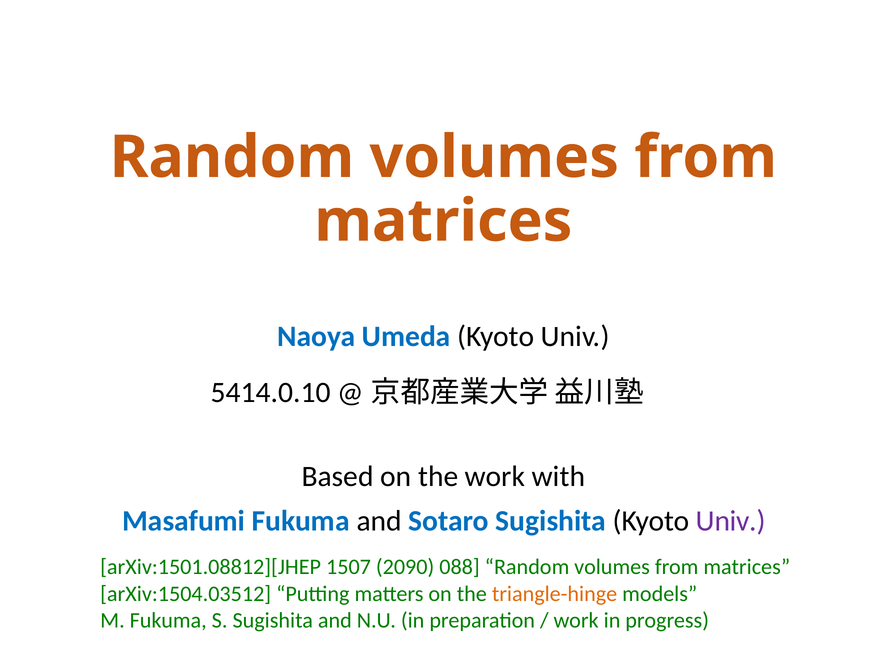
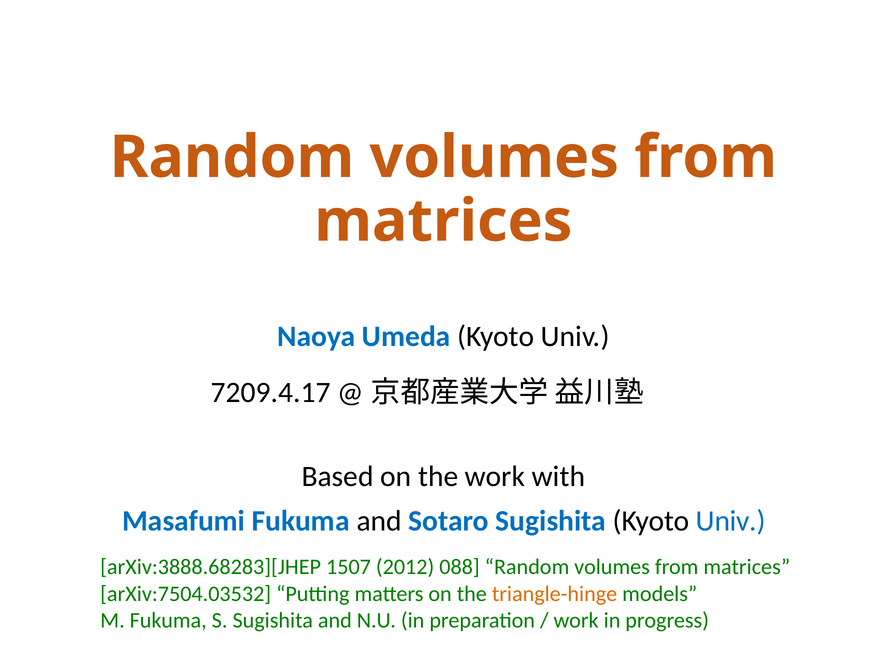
5414.0.10: 5414.0.10 -> 7209.4.17
Univ at (731, 521) colour: purple -> blue
arXiv:1501.08812][JHEP: arXiv:1501.08812][JHEP -> arXiv:3888.68283][JHEP
2090: 2090 -> 2012
arXiv:1504.03512: arXiv:1504.03512 -> arXiv:7504.03532
